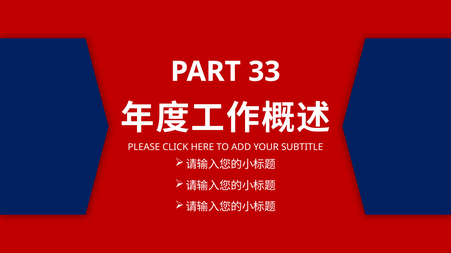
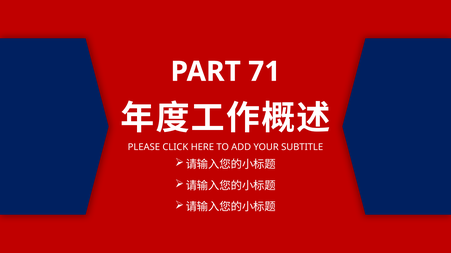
33: 33 -> 71
